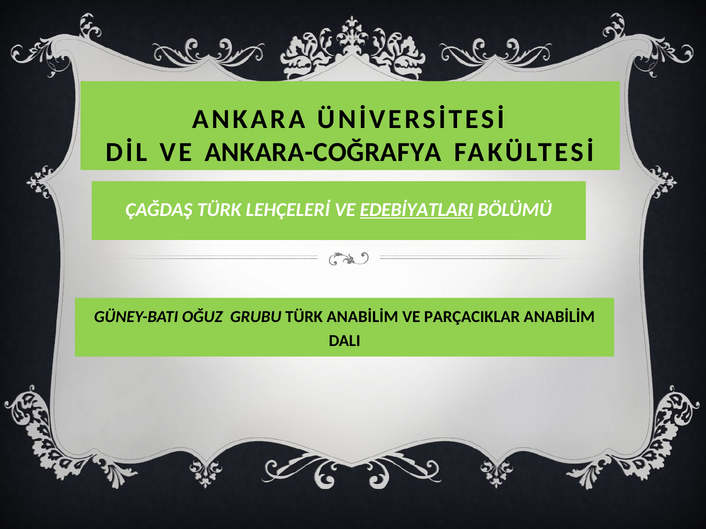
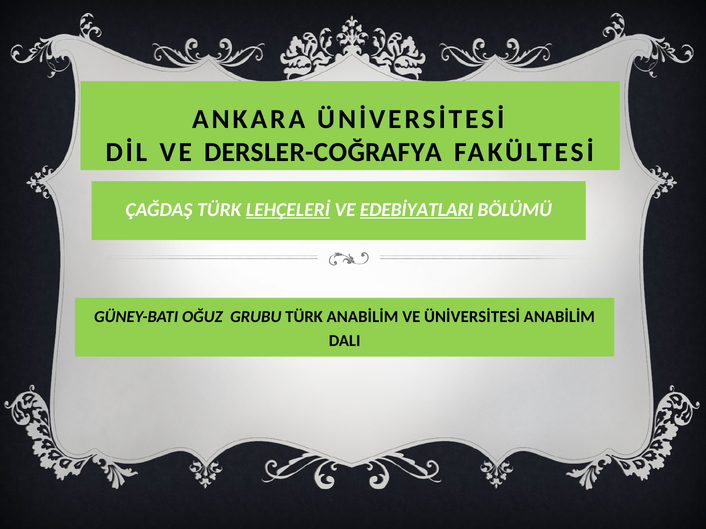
ANKARA-COĞRAFYA: ANKARA-COĞRAFYA -> DERSLER-COĞRAFYA
LEHÇELERİ underline: none -> present
VE PARÇACIKLAR: PARÇACIKLAR -> ÜNİVERSİTESİ
